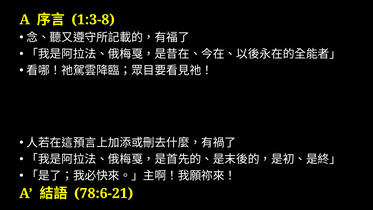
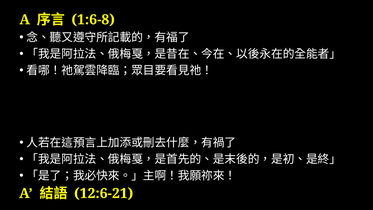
1:3-8: 1:3-8 -> 1:6-8
78:6-21: 78:6-21 -> 12:6-21
